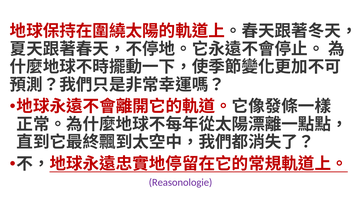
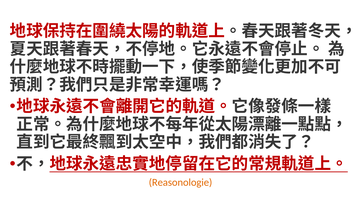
Reasonologie colour: purple -> orange
